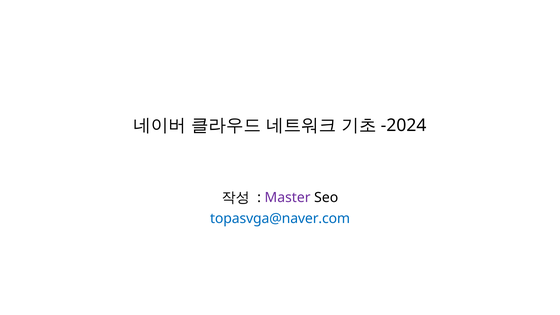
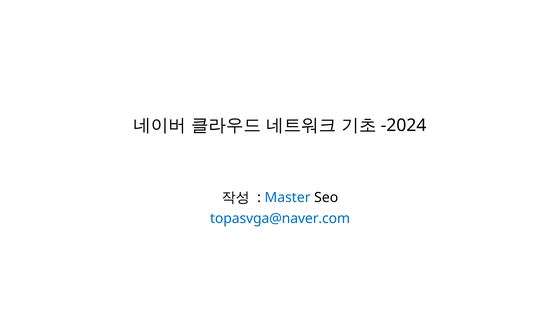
Master colour: purple -> blue
